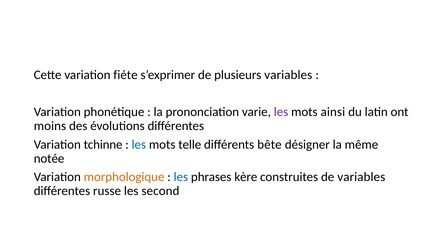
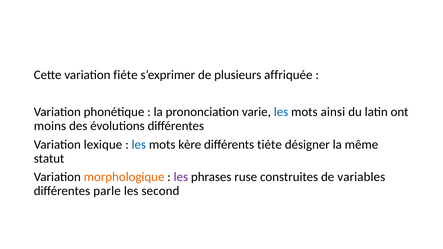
plusieurs variables: variables -> affriquée
les at (281, 112) colour: purple -> blue
tchinne: tchinne -> lexique
telle: telle -> kère
bête: bête -> tiéte
notée: notée -> statut
les at (181, 177) colour: blue -> purple
kère: kère -> ruse
russe: russe -> parle
